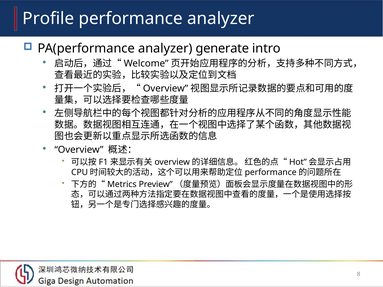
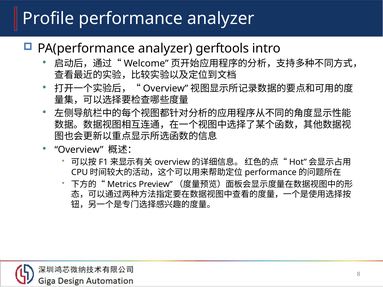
generate: generate -> gerftools
